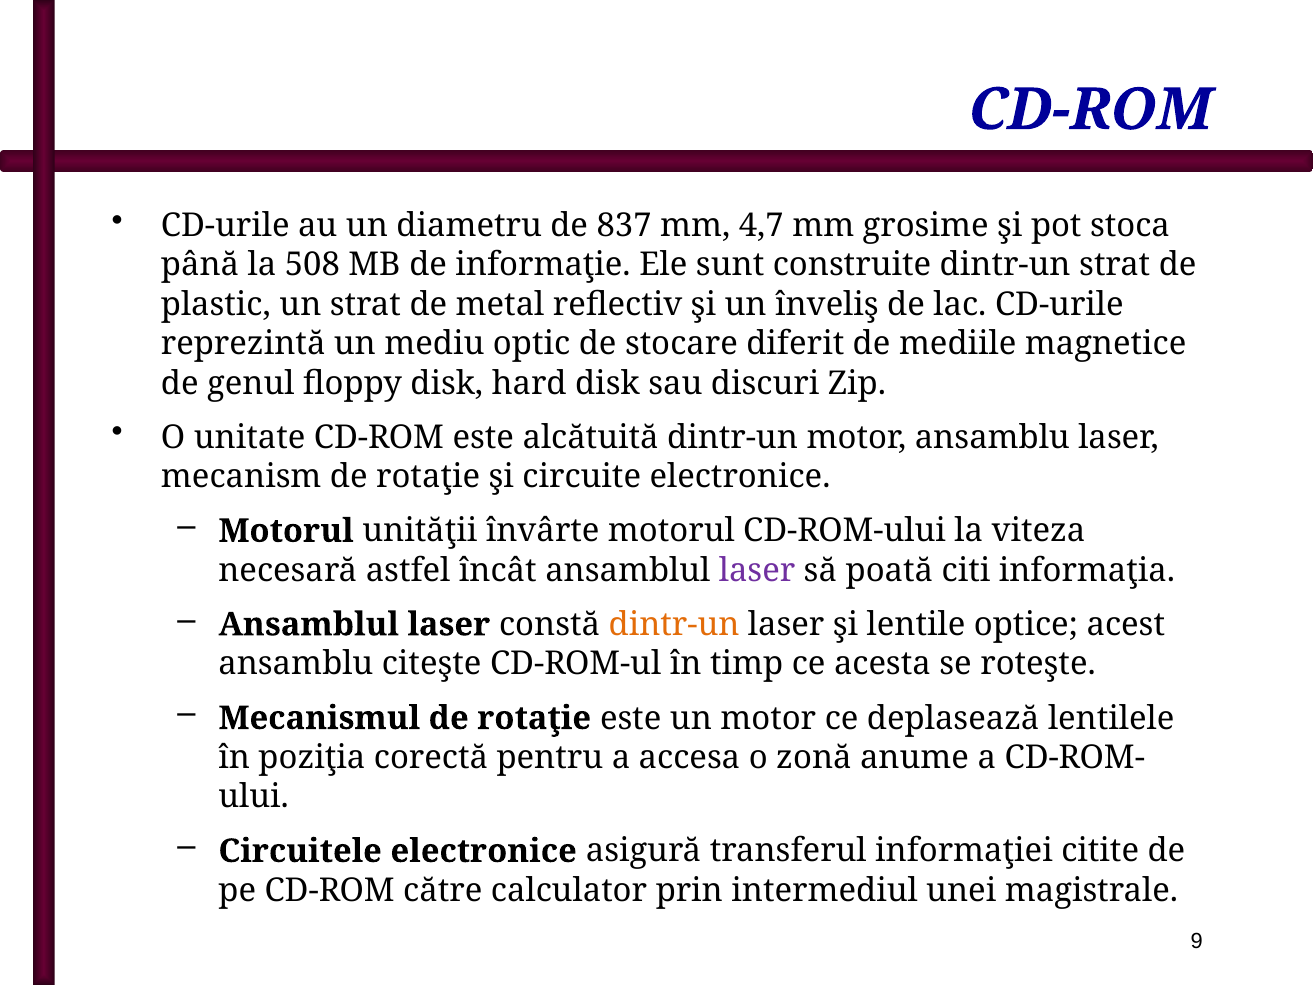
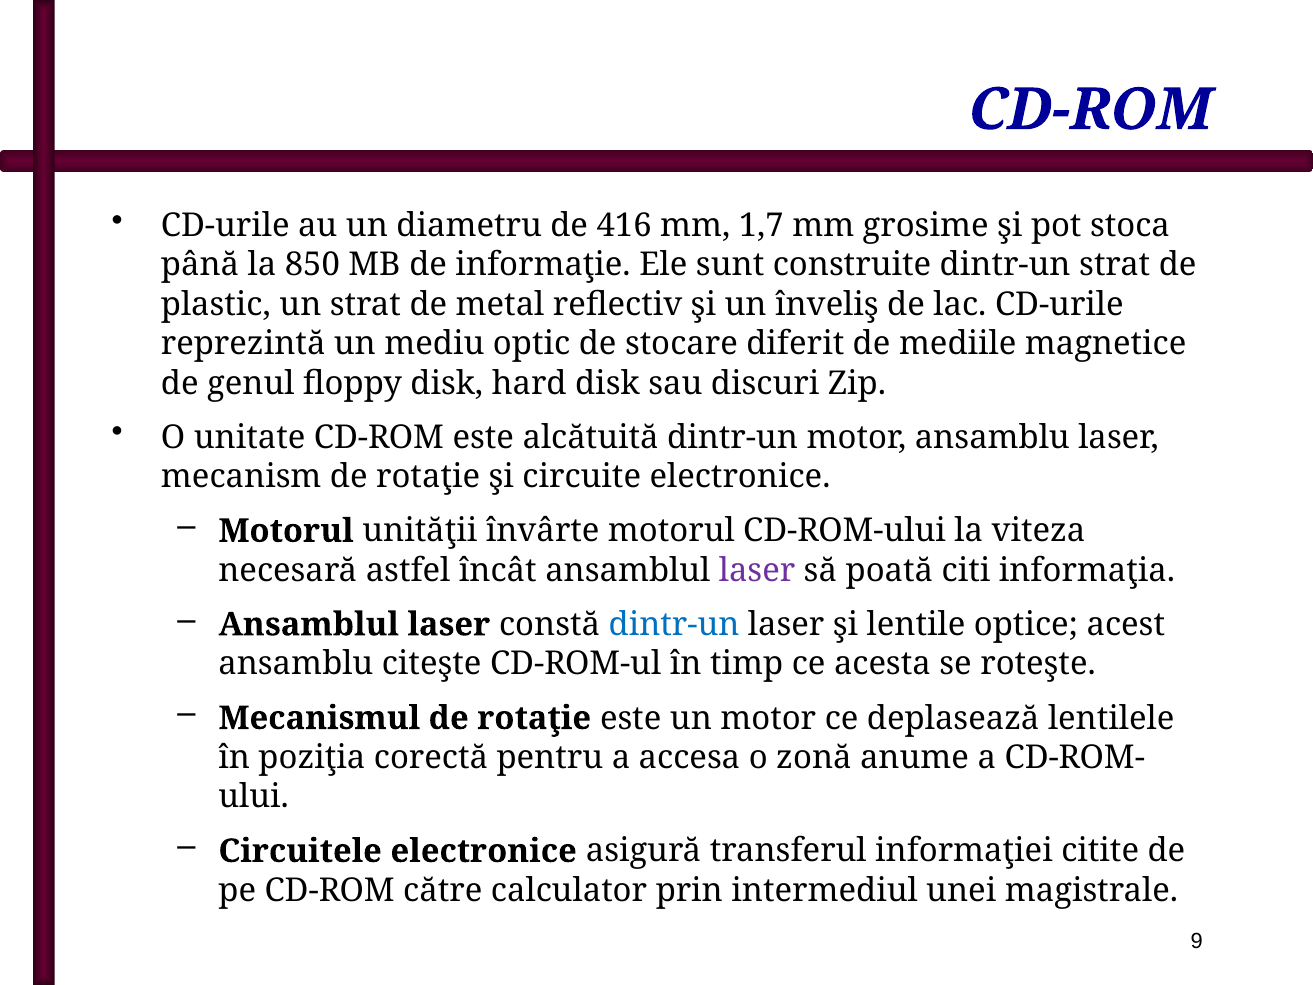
837: 837 -> 416
4,7: 4,7 -> 1,7
508: 508 -> 850
dintr-un at (674, 624) colour: orange -> blue
